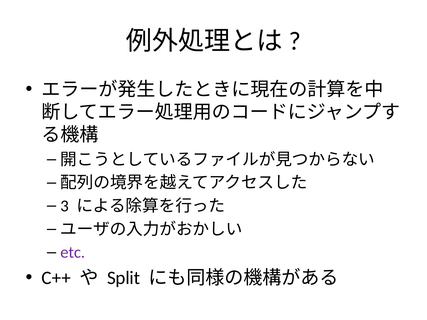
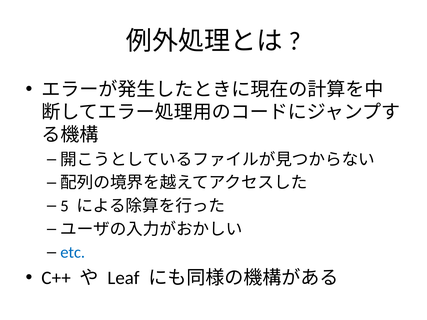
3: 3 -> 5
etc colour: purple -> blue
Split: Split -> Leaf
